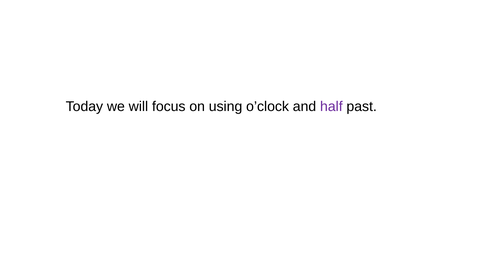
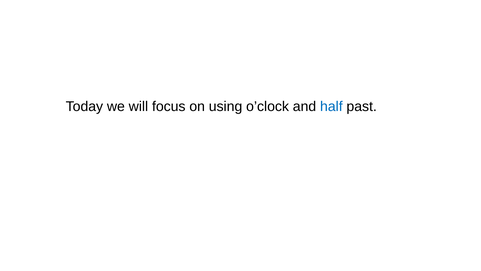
half colour: purple -> blue
